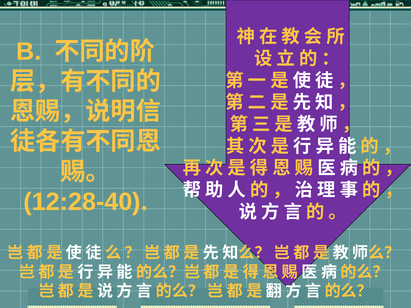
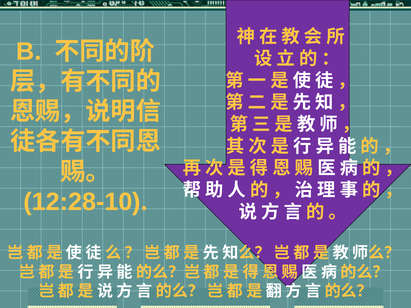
12:28-40: 12:28-40 -> 12:28-10
